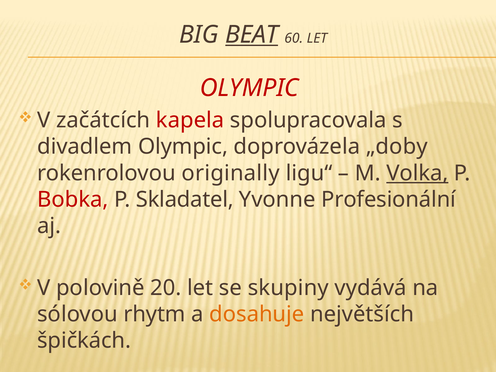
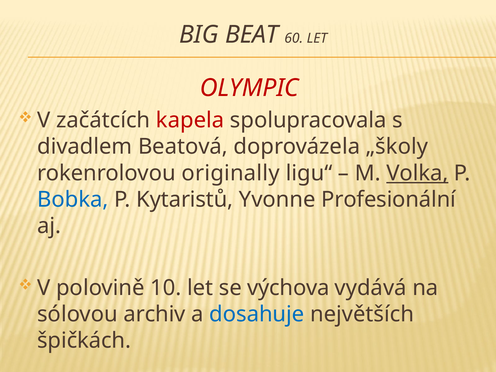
BEAT underline: present -> none
divadlem Olympic: Olympic -> Beatová
„doby: „doby -> „školy
Bobka colour: red -> blue
Skladatel: Skladatel -> Kytaristů
20: 20 -> 10
skupiny: skupiny -> výchova
rhytm: rhytm -> archiv
dosahuje colour: orange -> blue
